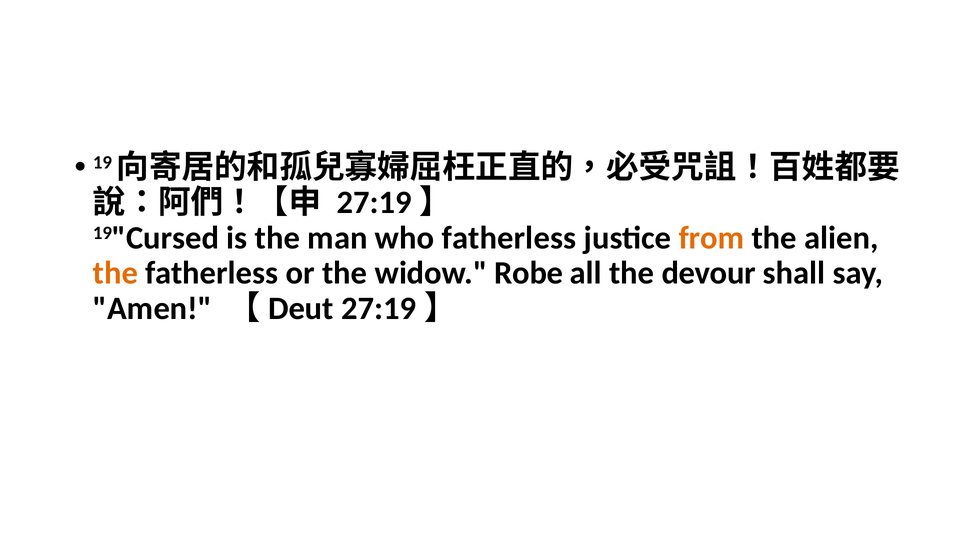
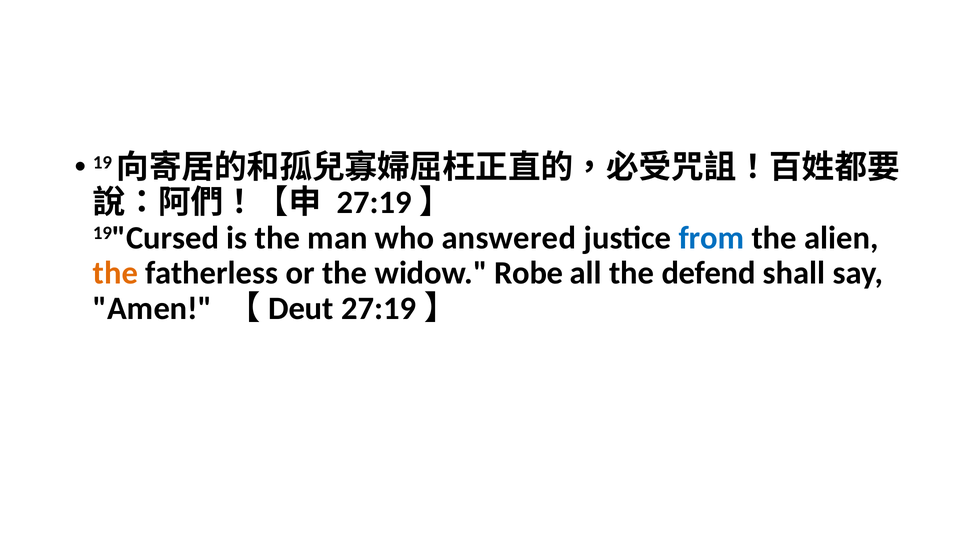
who fatherless: fatherless -> answered
from colour: orange -> blue
devour: devour -> defend
